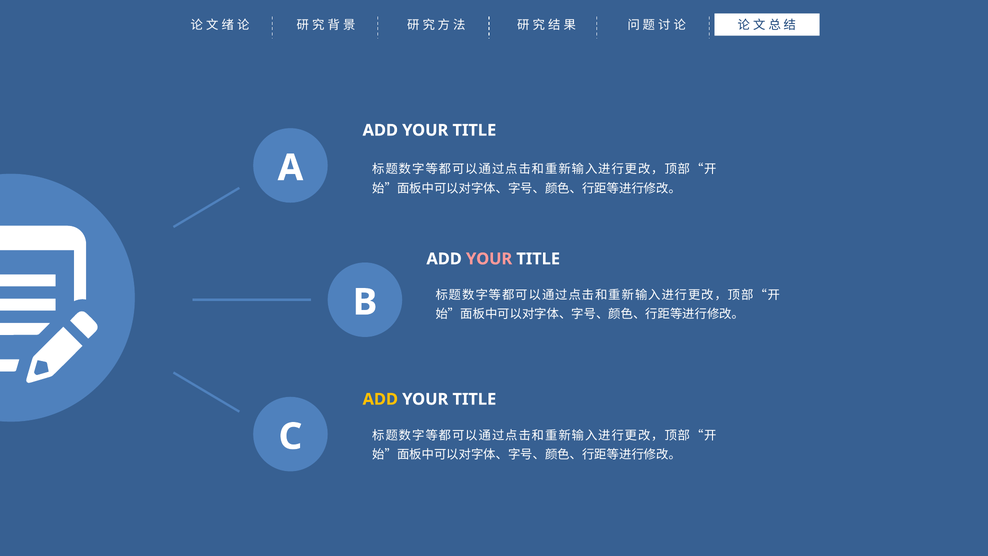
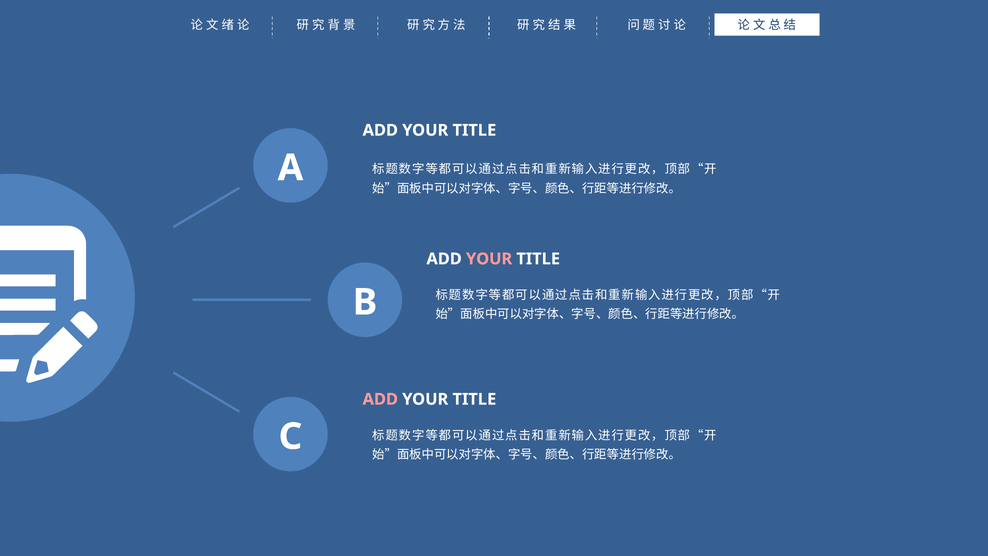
ADD at (380, 399) colour: yellow -> pink
